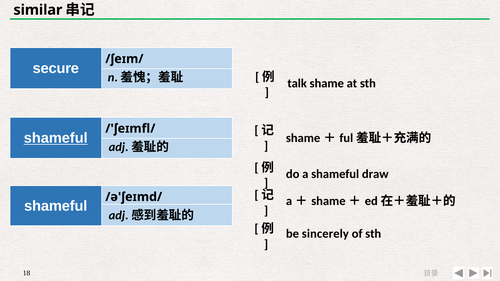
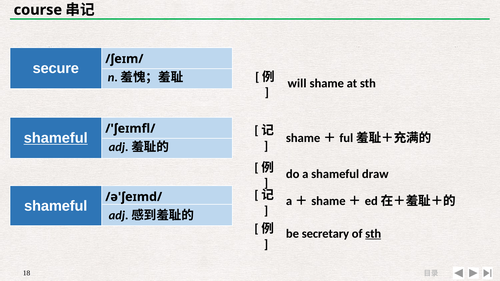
similar: similar -> course
talk: talk -> will
sincerely: sincerely -> secretary
sth at (373, 234) underline: none -> present
